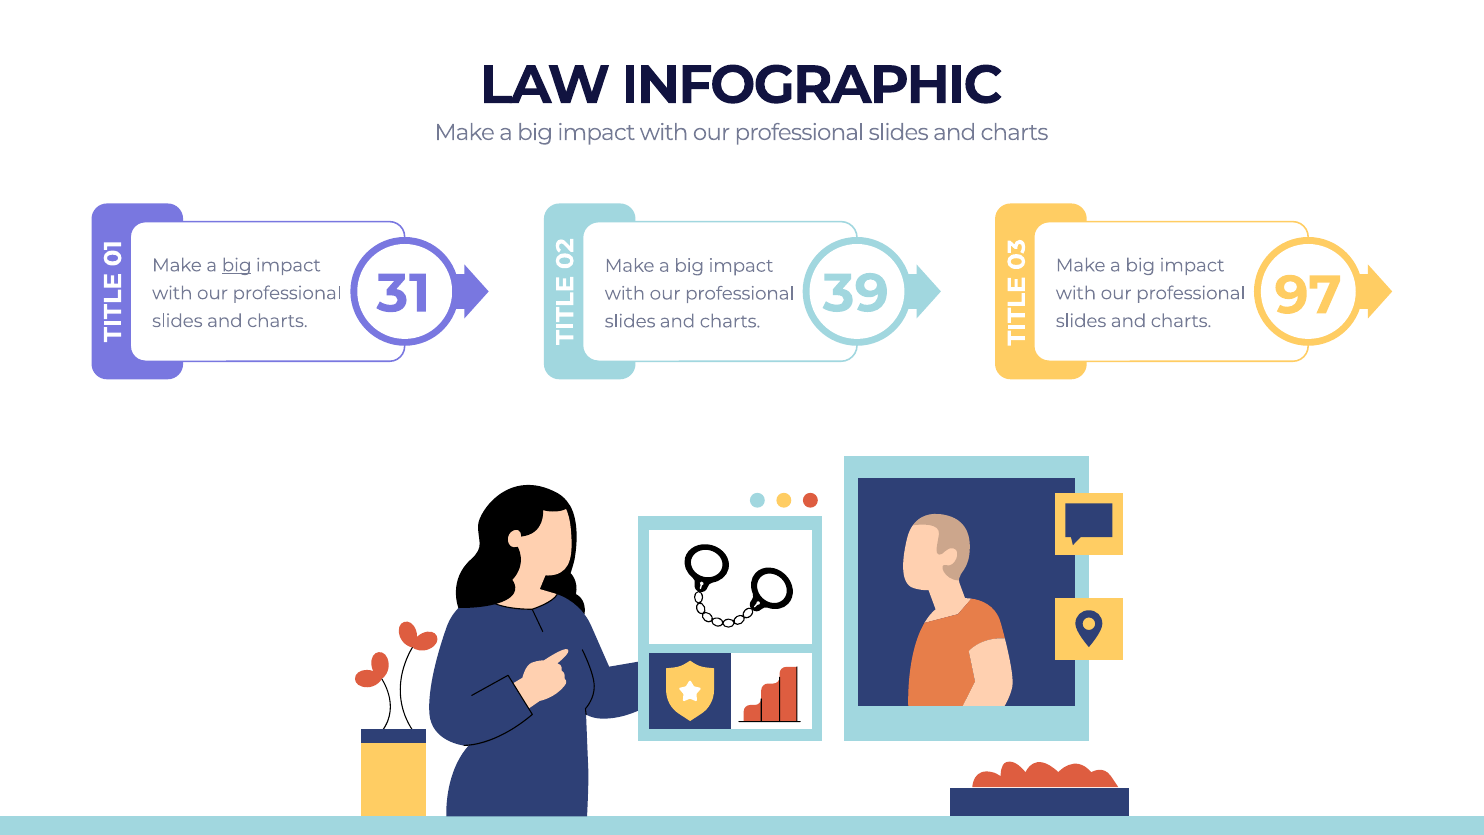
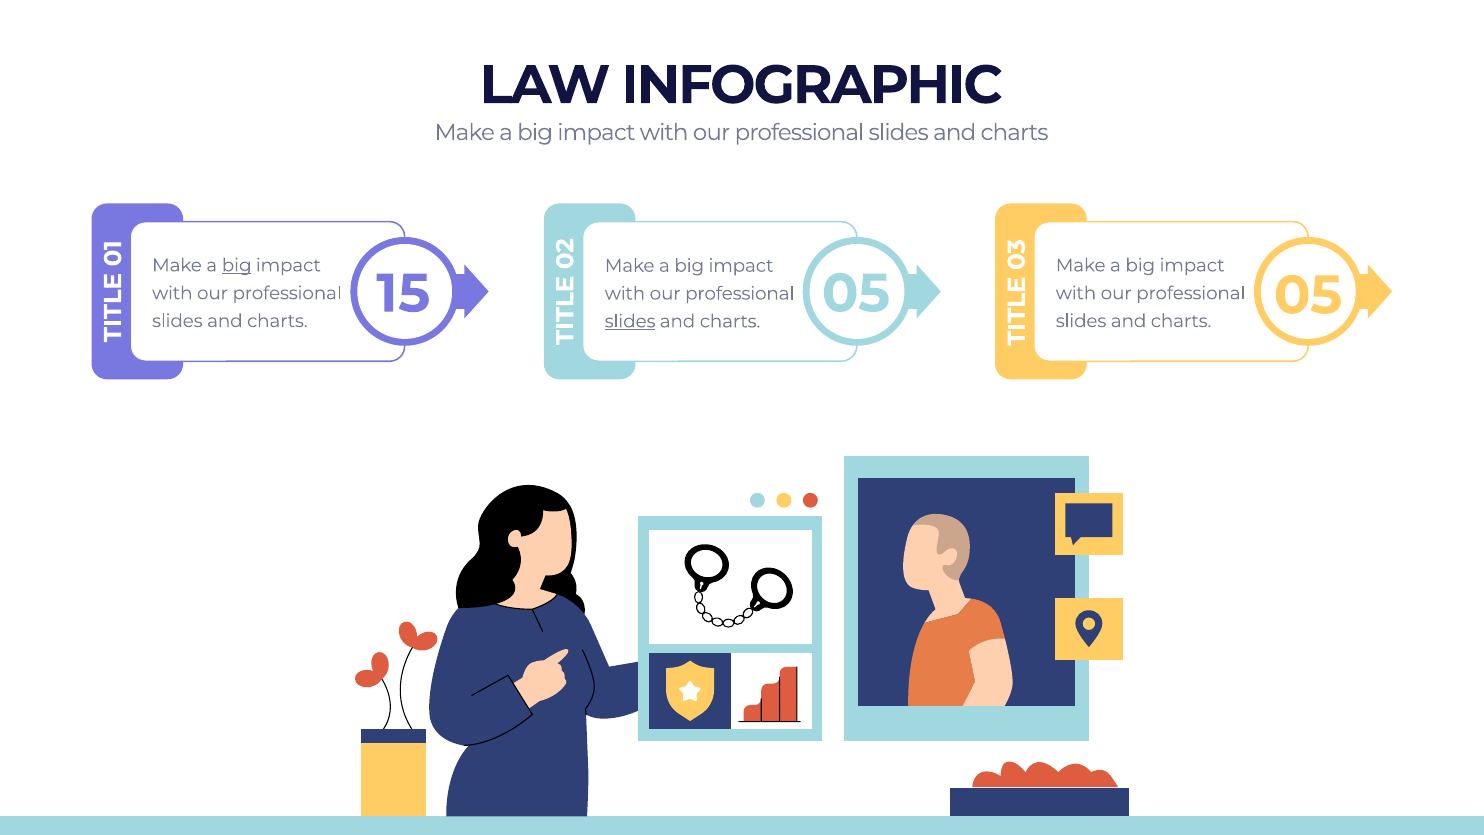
31: 31 -> 15
97 at (1308, 295): 97 -> 05
slides at (630, 321) underline: none -> present
39 at (856, 294): 39 -> 05
